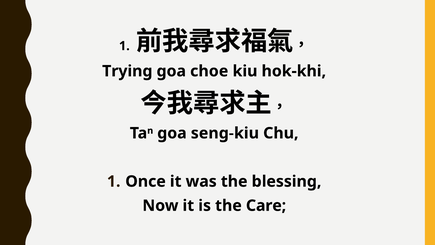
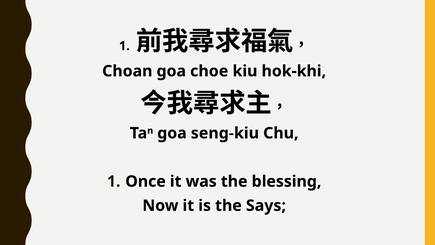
Trying: Trying -> Choan
Care: Care -> Says
